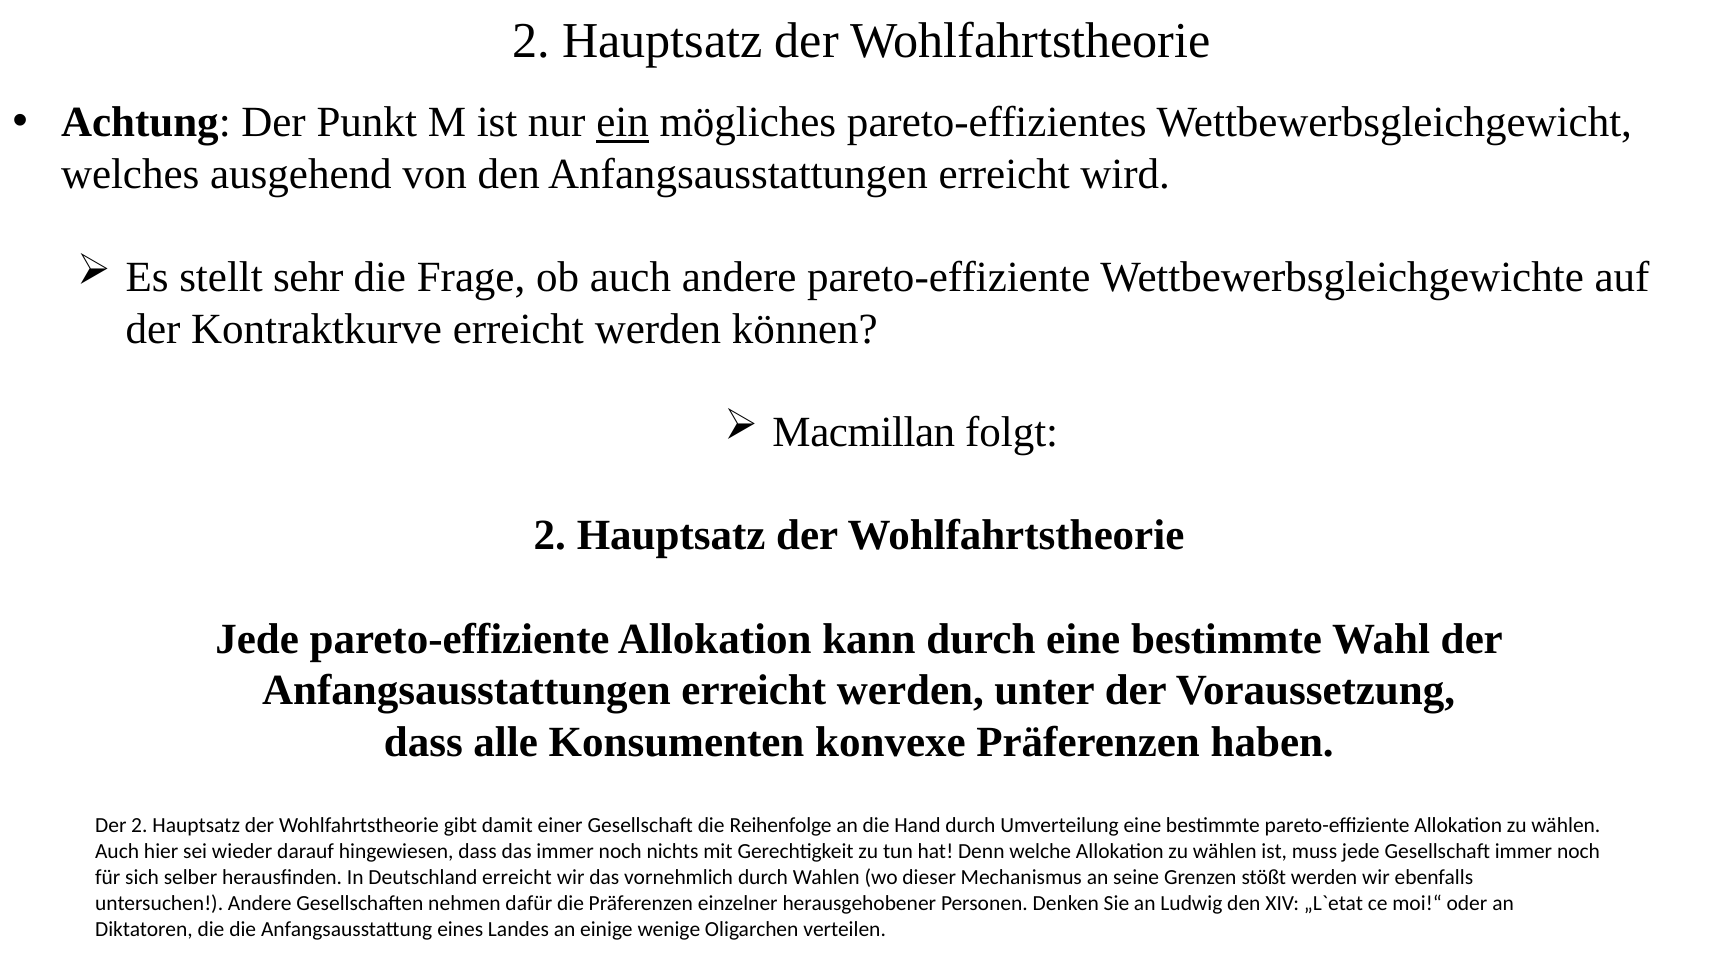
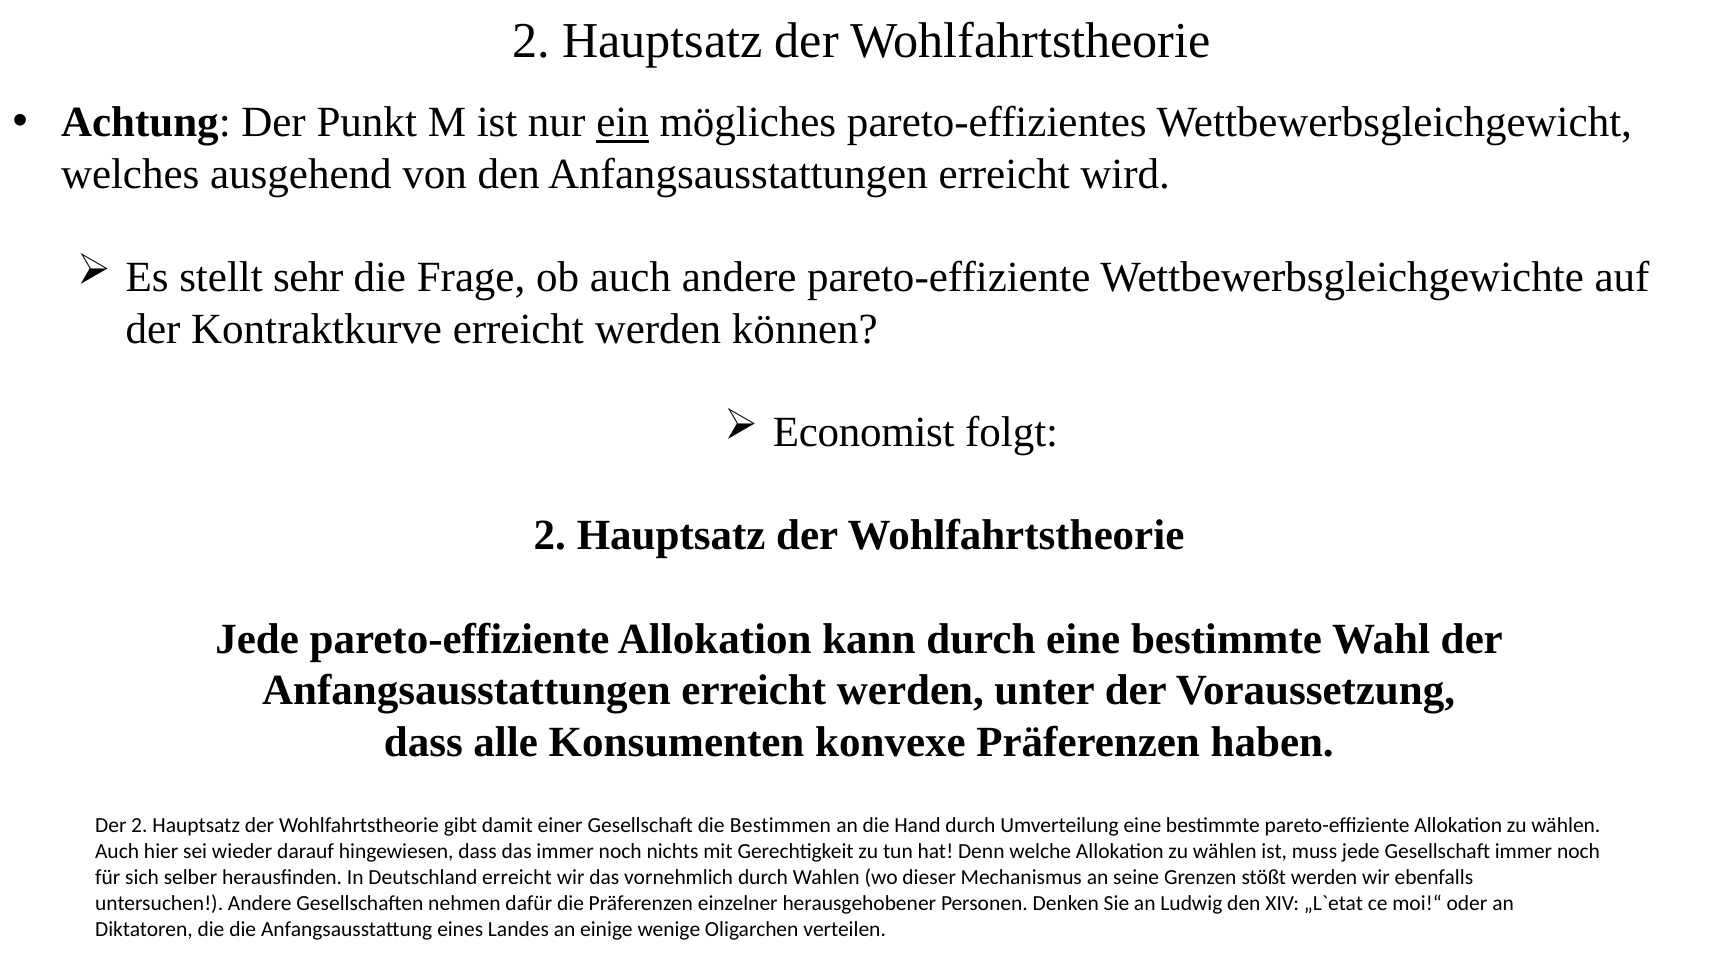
Macmillan: Macmillan -> Economist
Reihenfolge: Reihenfolge -> Bestimmen
